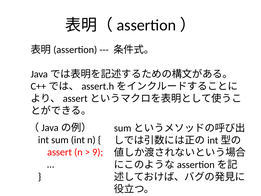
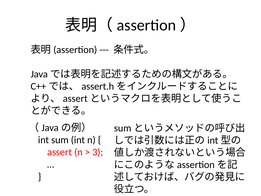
9: 9 -> 3
